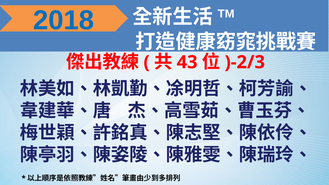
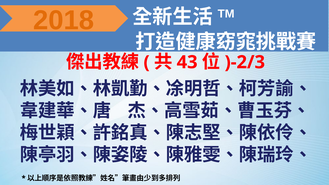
2018 colour: blue -> orange
